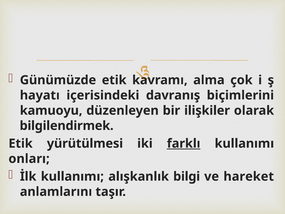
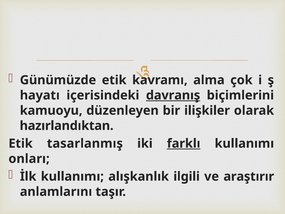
davranış underline: none -> present
bilgilendirmek: bilgilendirmek -> hazırlandıktan
yürütülmesi: yürütülmesi -> tasarlanmış
bilgi: bilgi -> ilgili
hareket: hareket -> araştırır
